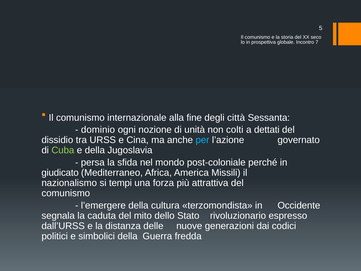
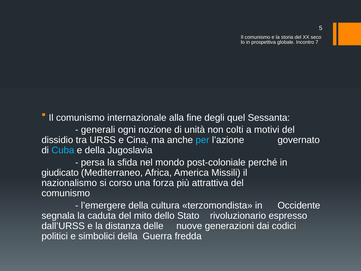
città: città -> quel
dominio: dominio -> generali
dettati: dettati -> motivi
Cuba colour: light green -> light blue
tempi: tempi -> corso
